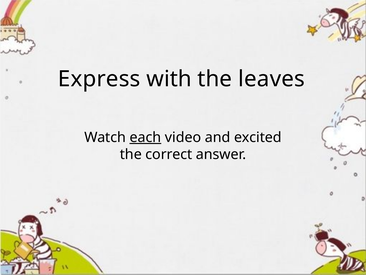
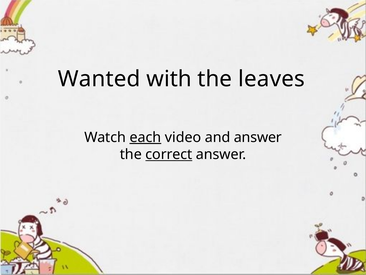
Express: Express -> Wanted
and excited: excited -> answer
correct underline: none -> present
